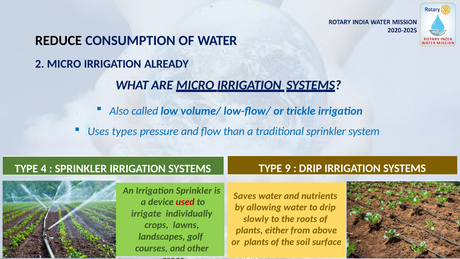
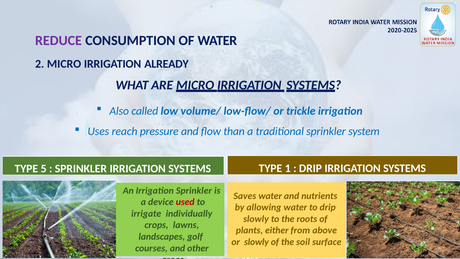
REDUCE colour: black -> purple
types: types -> reach
4: 4 -> 5
9: 9 -> 1
or plants: plants -> slowly
